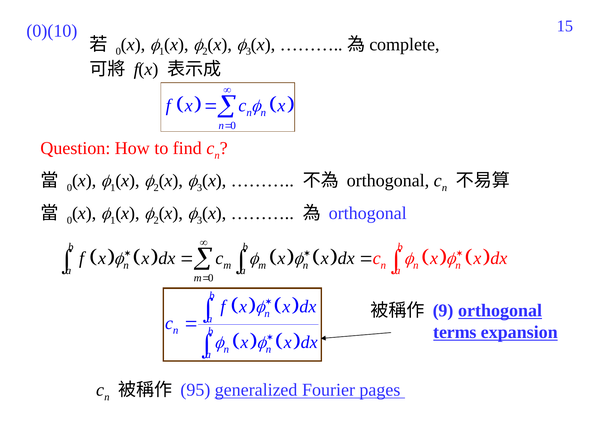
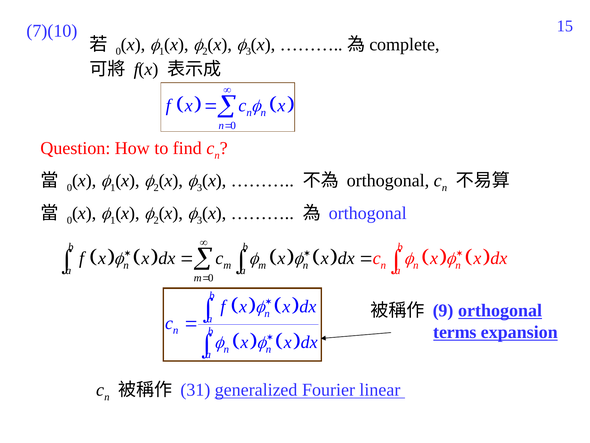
0)(10: 0)(10 -> 7)(10
95: 95 -> 31
pages: pages -> linear
